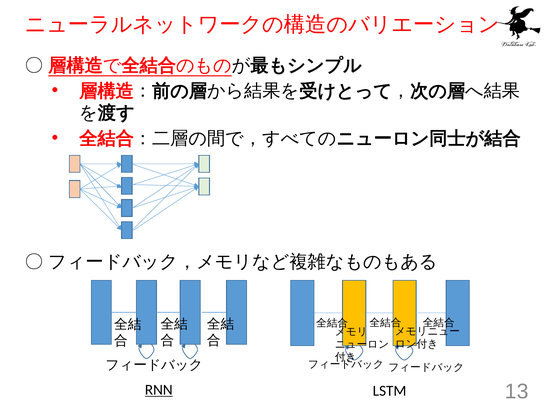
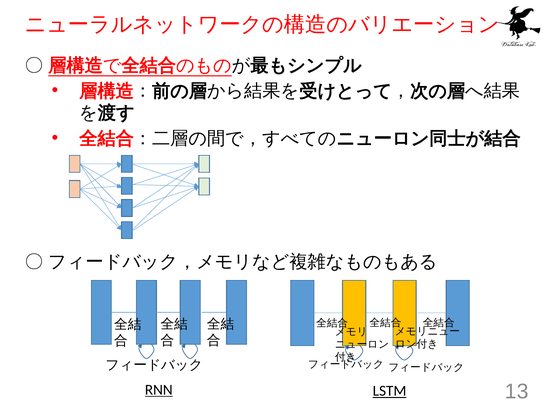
LSTM underline: none -> present
